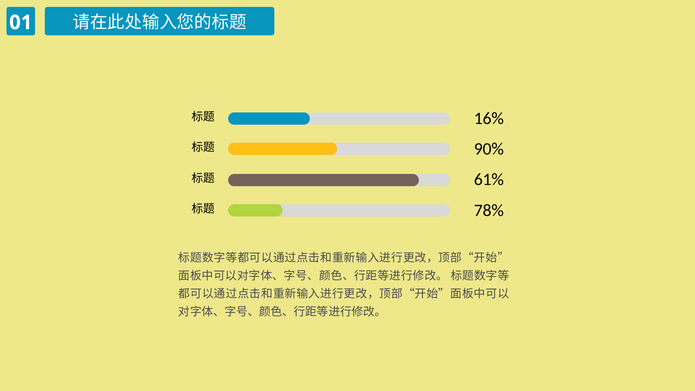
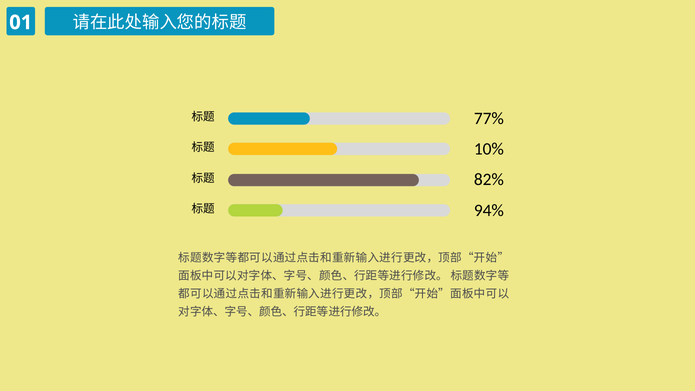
16%: 16% -> 77%
90%: 90% -> 10%
61%: 61% -> 82%
78%: 78% -> 94%
